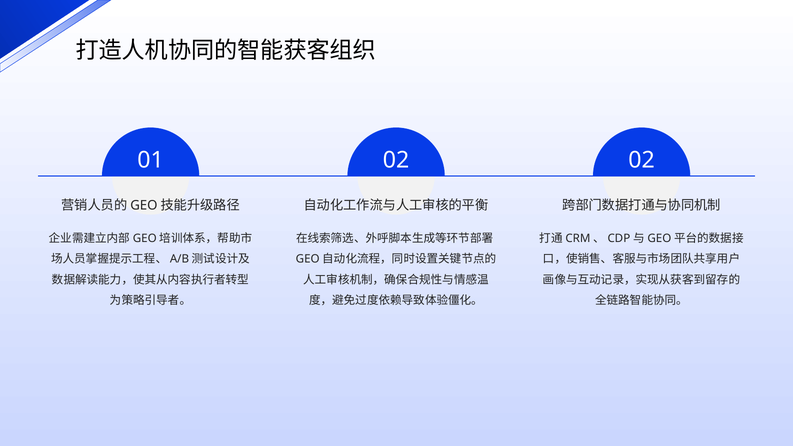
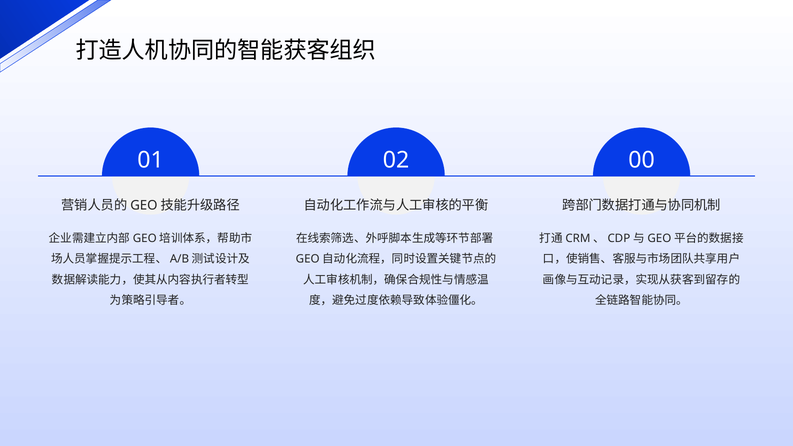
02 02: 02 -> 00
